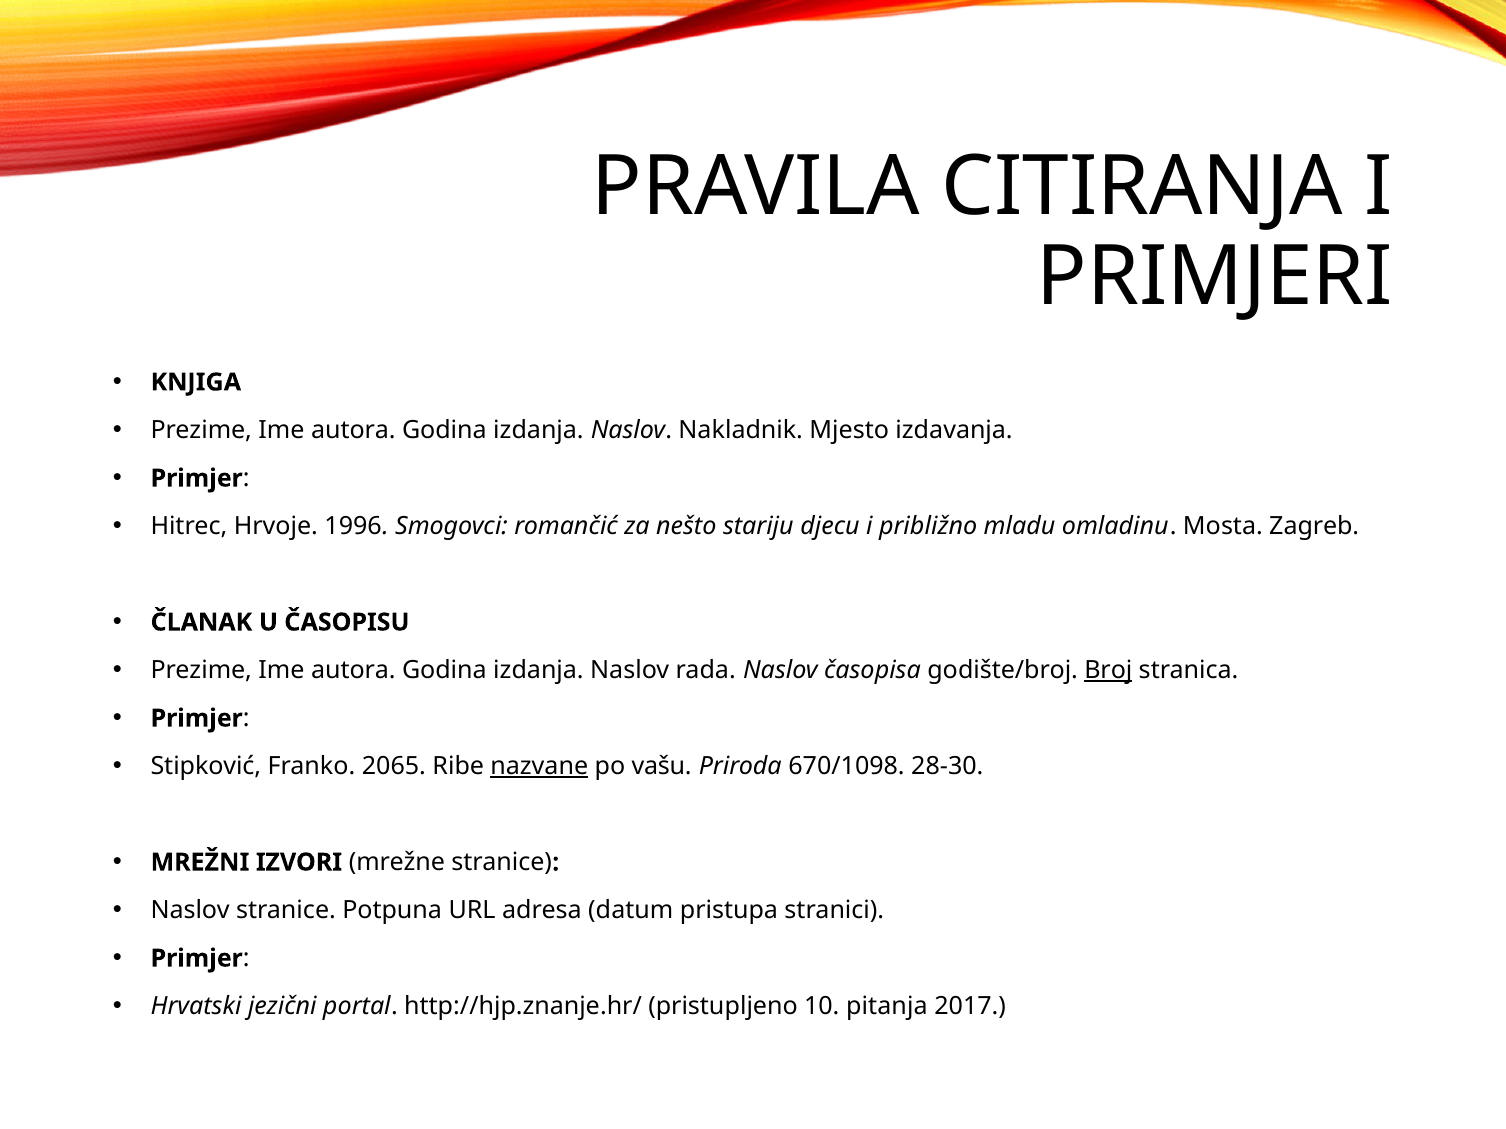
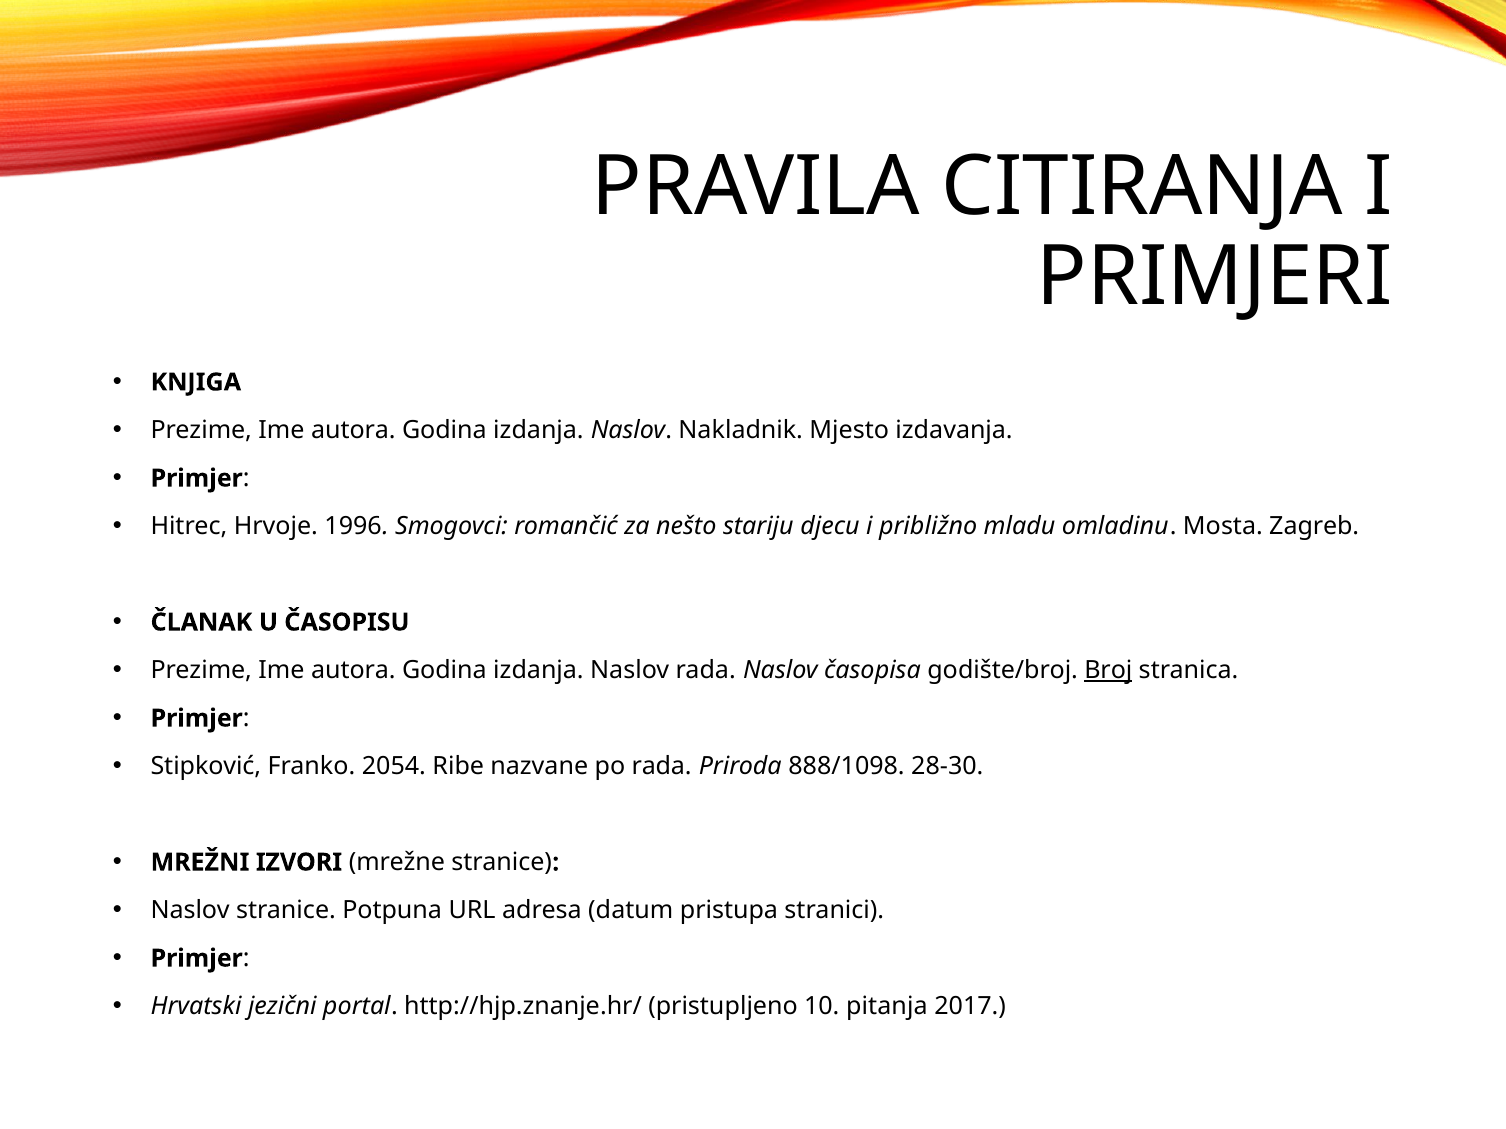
2065: 2065 -> 2054
nazvane underline: present -> none
po vašu: vašu -> rada
670/1098: 670/1098 -> 888/1098
